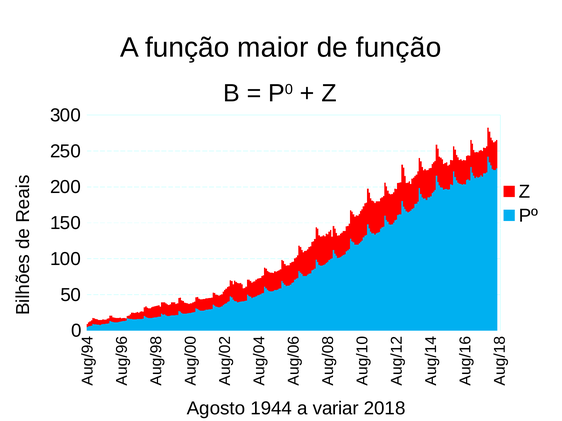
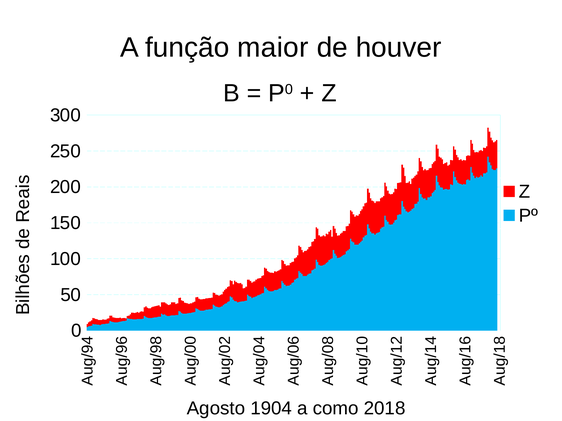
de função: função -> houver
1944: 1944 -> 1904
variar: variar -> como
